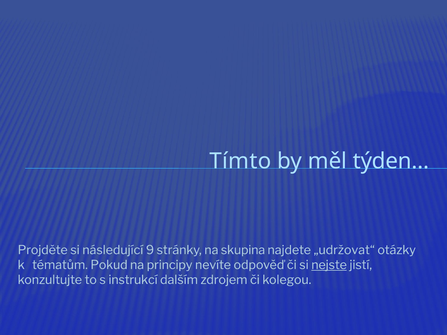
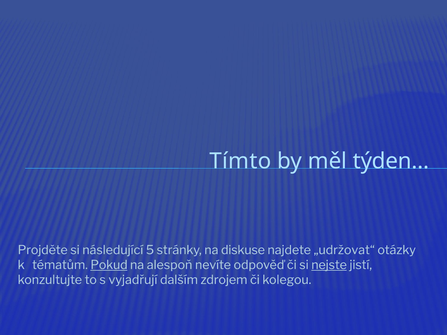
9: 9 -> 5
skupina: skupina -> diskuse
Pokud underline: none -> present
principy: principy -> alespoň
instrukcí: instrukcí -> vyjadřují
